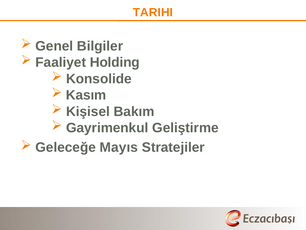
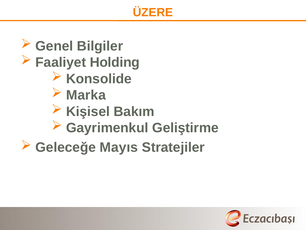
TARIHI: TARIHI -> ÜZERE
Kasım: Kasım -> Marka
